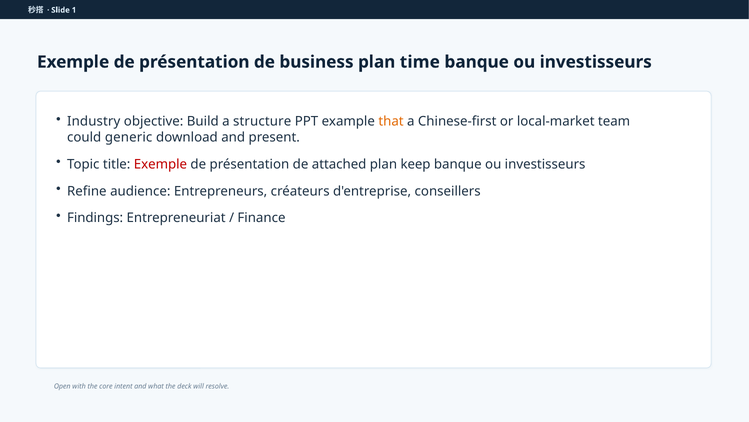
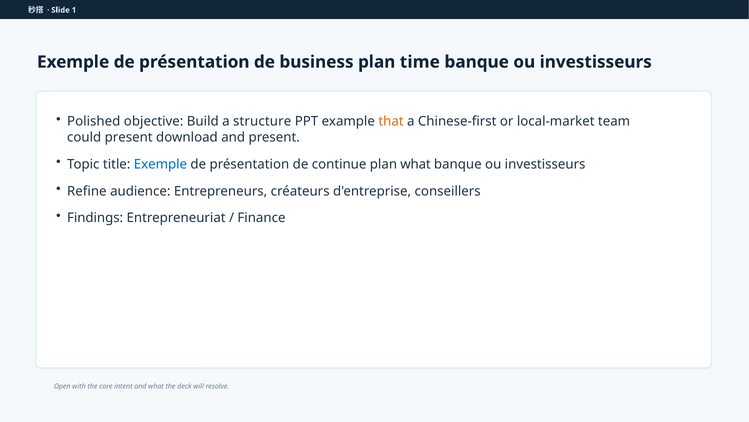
Industry: Industry -> Polished
could generic: generic -> present
Exemple at (160, 164) colour: red -> blue
attached: attached -> continue
plan keep: keep -> what
